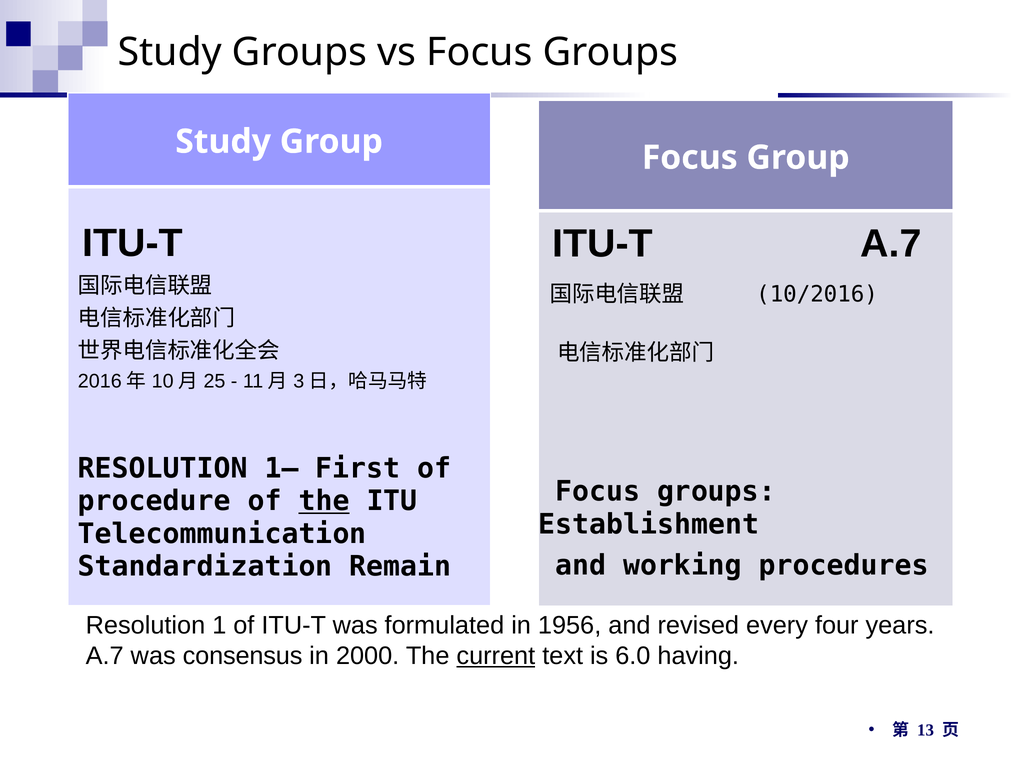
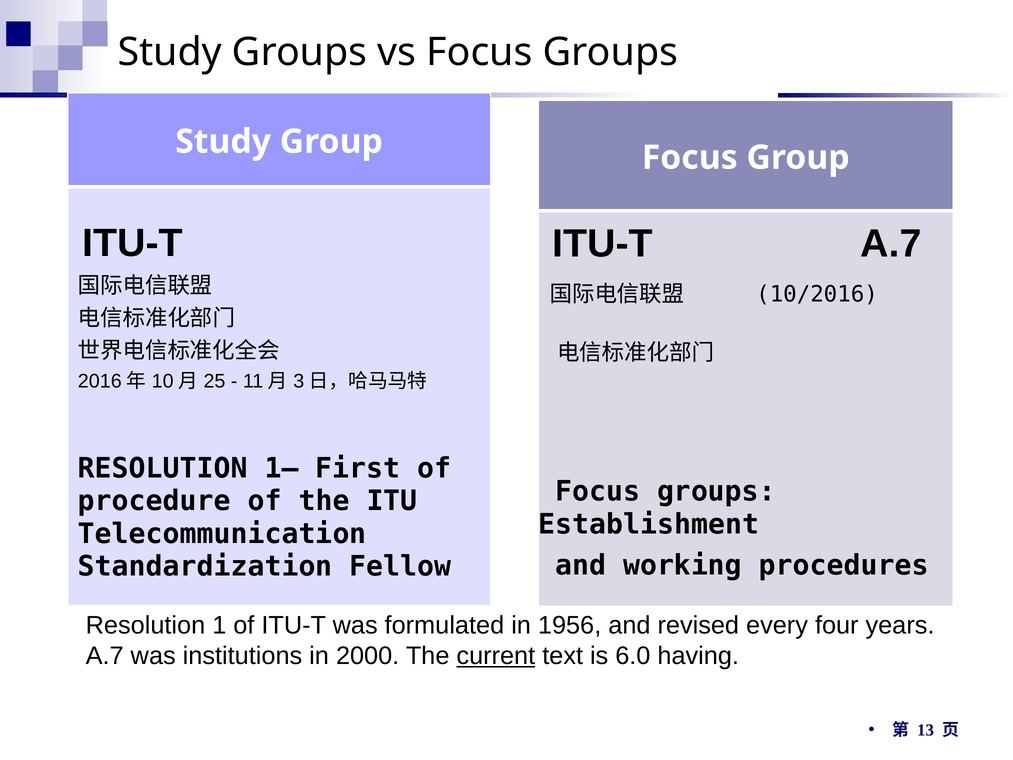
the at (324, 501) underline: present -> none
Remain: Remain -> Fellow
consensus: consensus -> institutions
